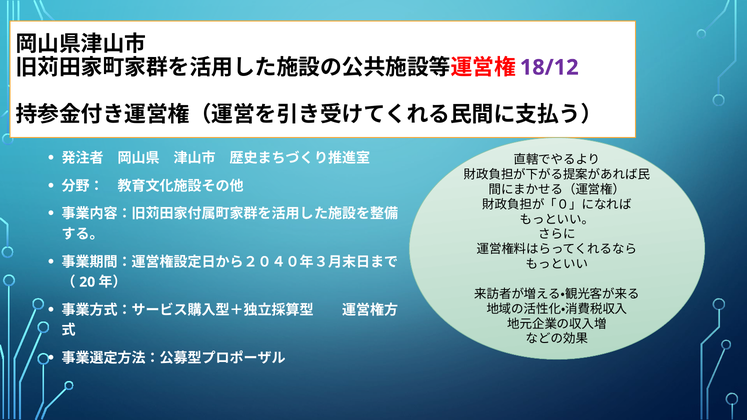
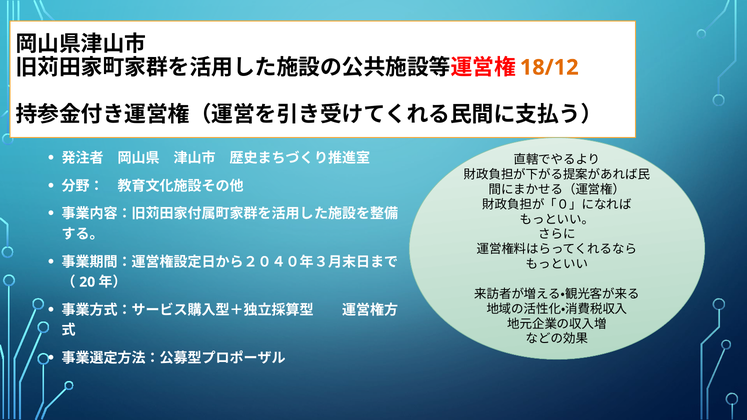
18/12 colour: purple -> orange
